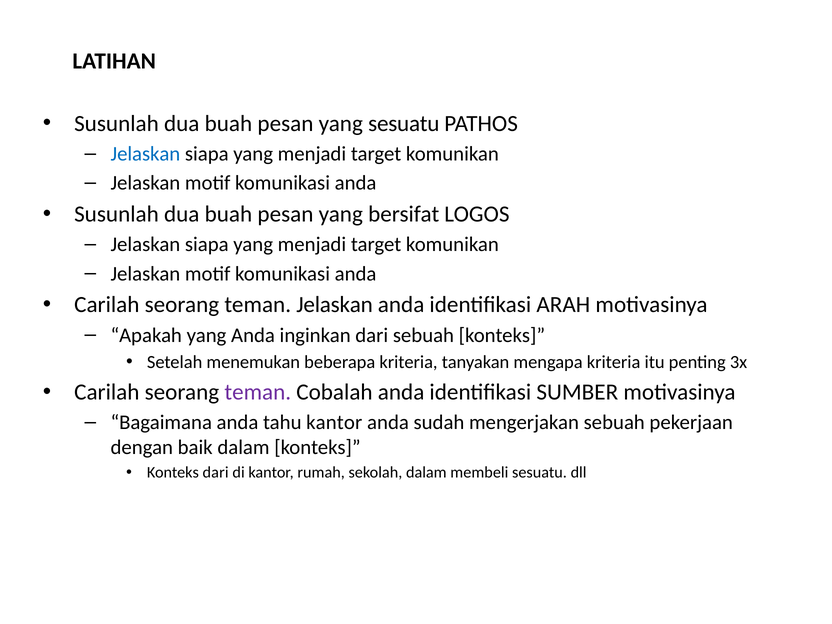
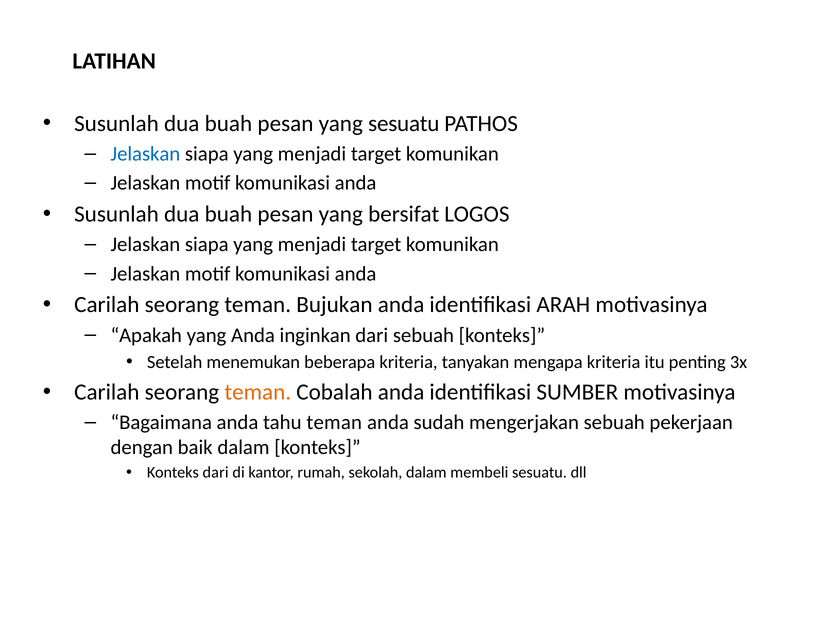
teman Jelaskan: Jelaskan -> Bujukan
teman at (258, 392) colour: purple -> orange
tahu kantor: kantor -> teman
